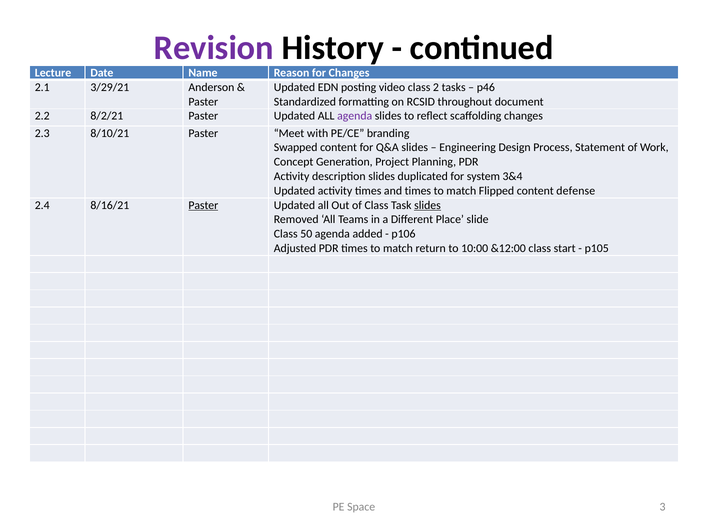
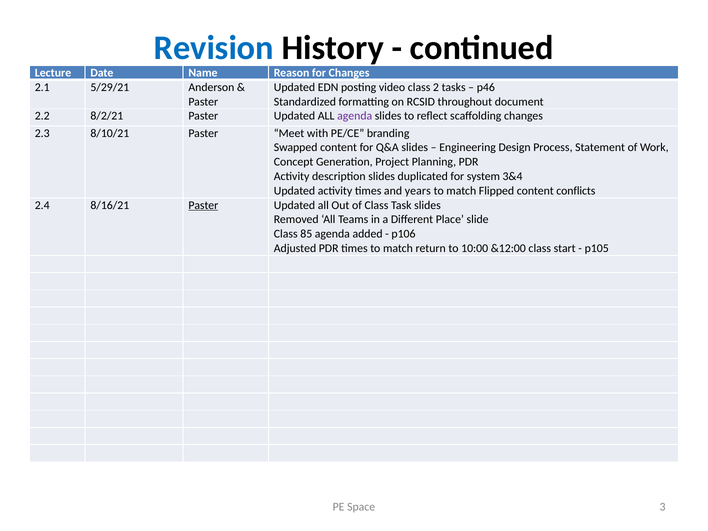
Revision colour: purple -> blue
3/29/21: 3/29/21 -> 5/29/21
and times: times -> years
defense: defense -> conflicts
slides at (427, 205) underline: present -> none
50: 50 -> 85
